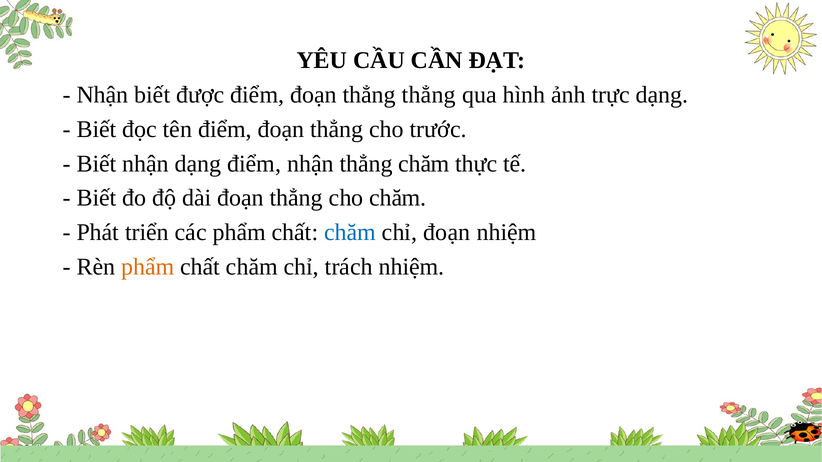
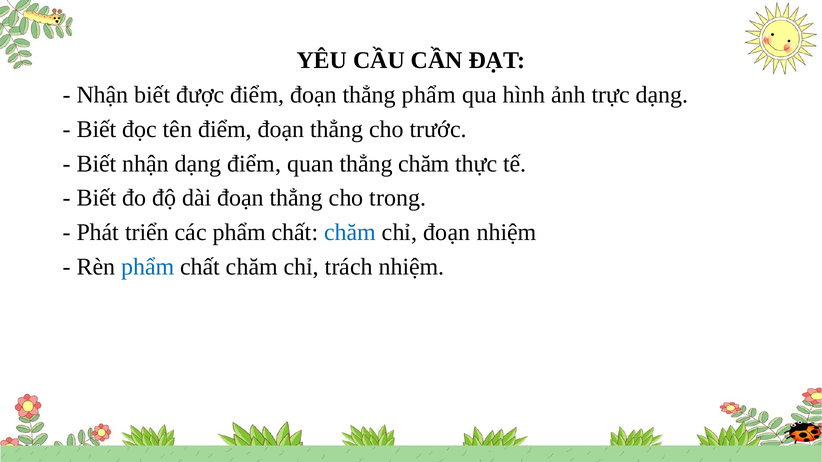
thẳng thẳng: thẳng -> phẩm
điểm nhận: nhận -> quan
cho chăm: chăm -> trong
phẩm at (148, 267) colour: orange -> blue
